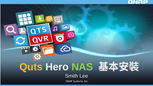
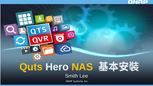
NAS colour: light green -> yellow
